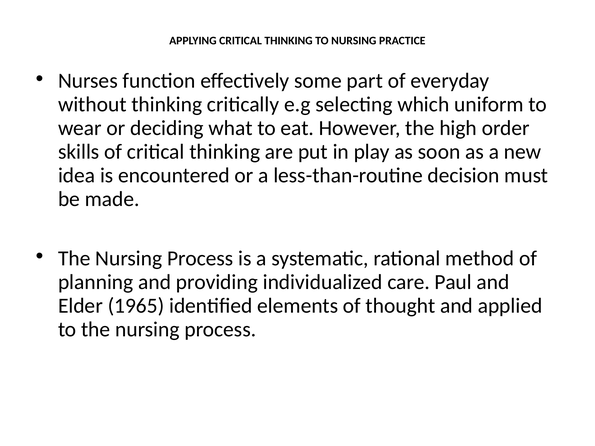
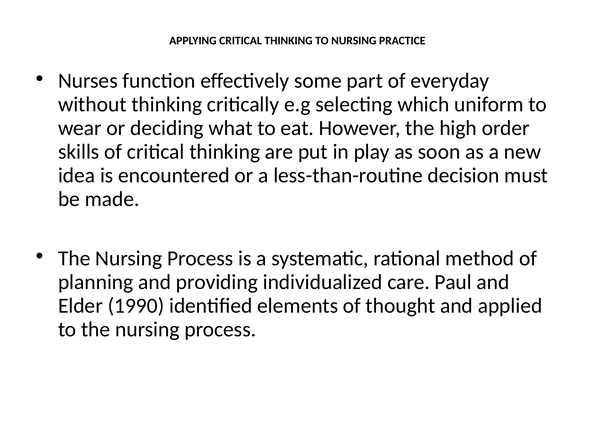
1965: 1965 -> 1990
